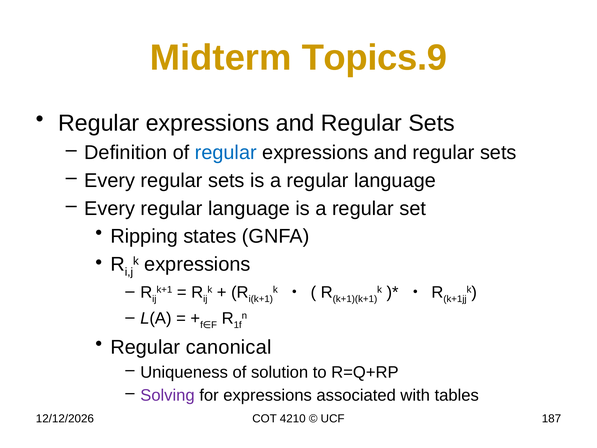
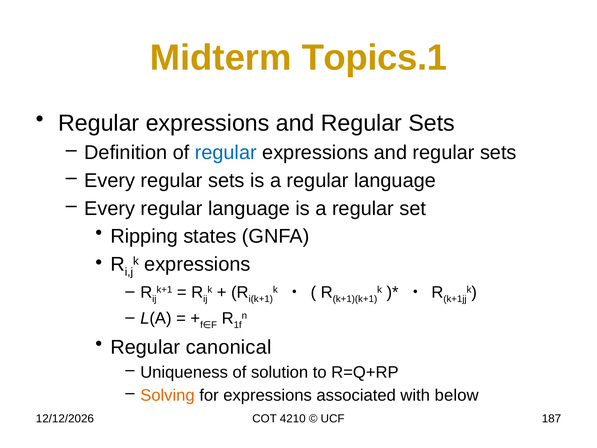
Topics.9: Topics.9 -> Topics.1
Solving colour: purple -> orange
tables: tables -> below
